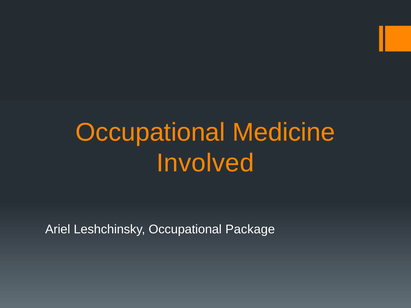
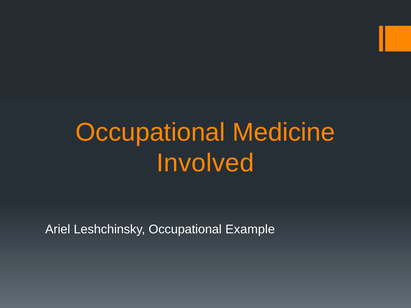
Package: Package -> Example
